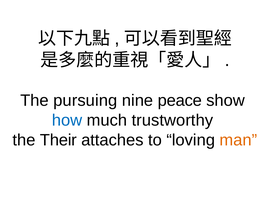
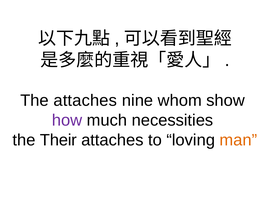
The pursuing: pursuing -> attaches
peace: peace -> whom
how colour: blue -> purple
trustworthy: trustworthy -> necessities
